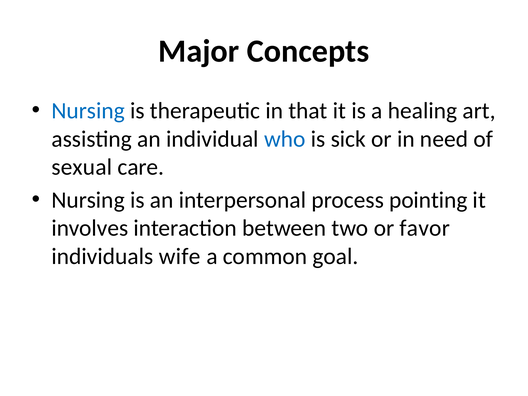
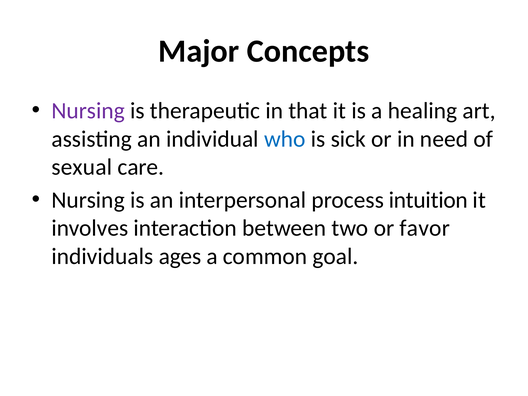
Nursing at (88, 111) colour: blue -> purple
pointing: pointing -> intuition
wife: wife -> ages
